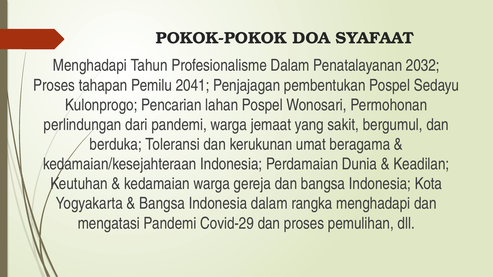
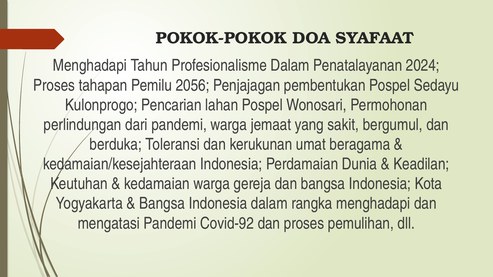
2032: 2032 -> 2024
2041: 2041 -> 2056
Covid-29: Covid-29 -> Covid-92
